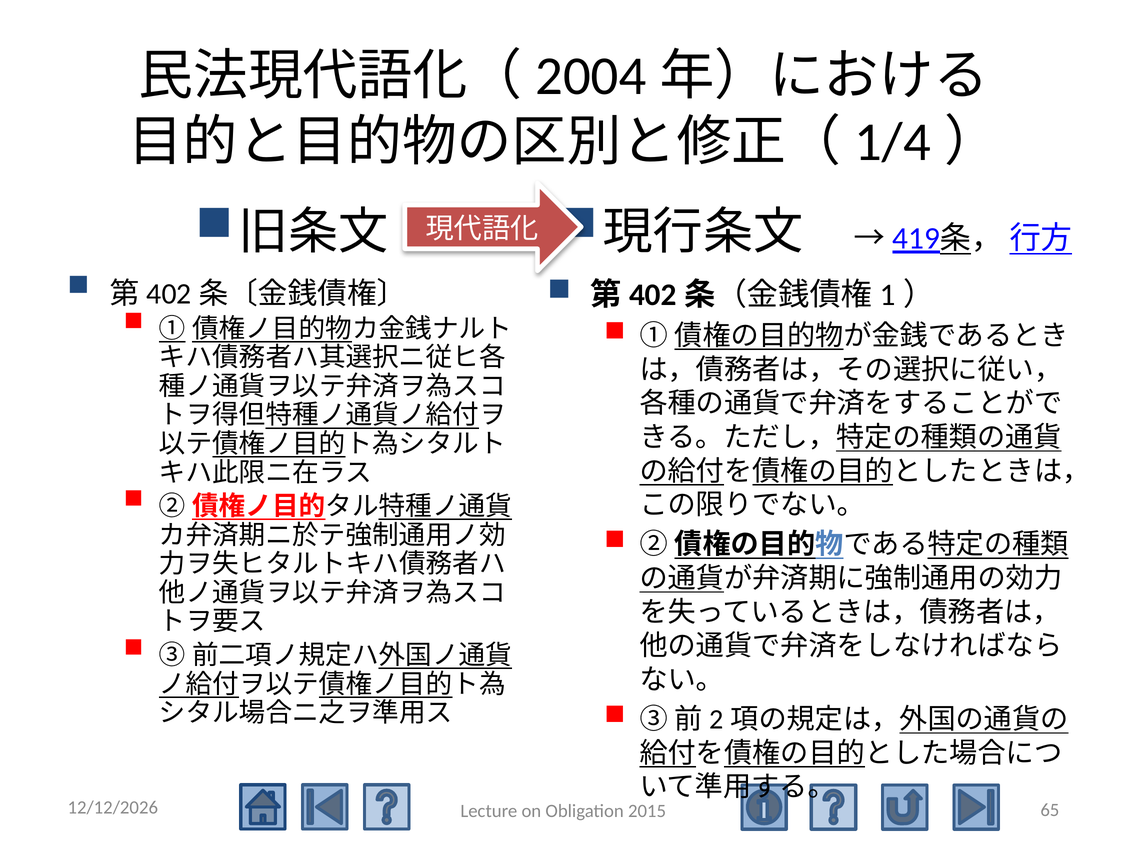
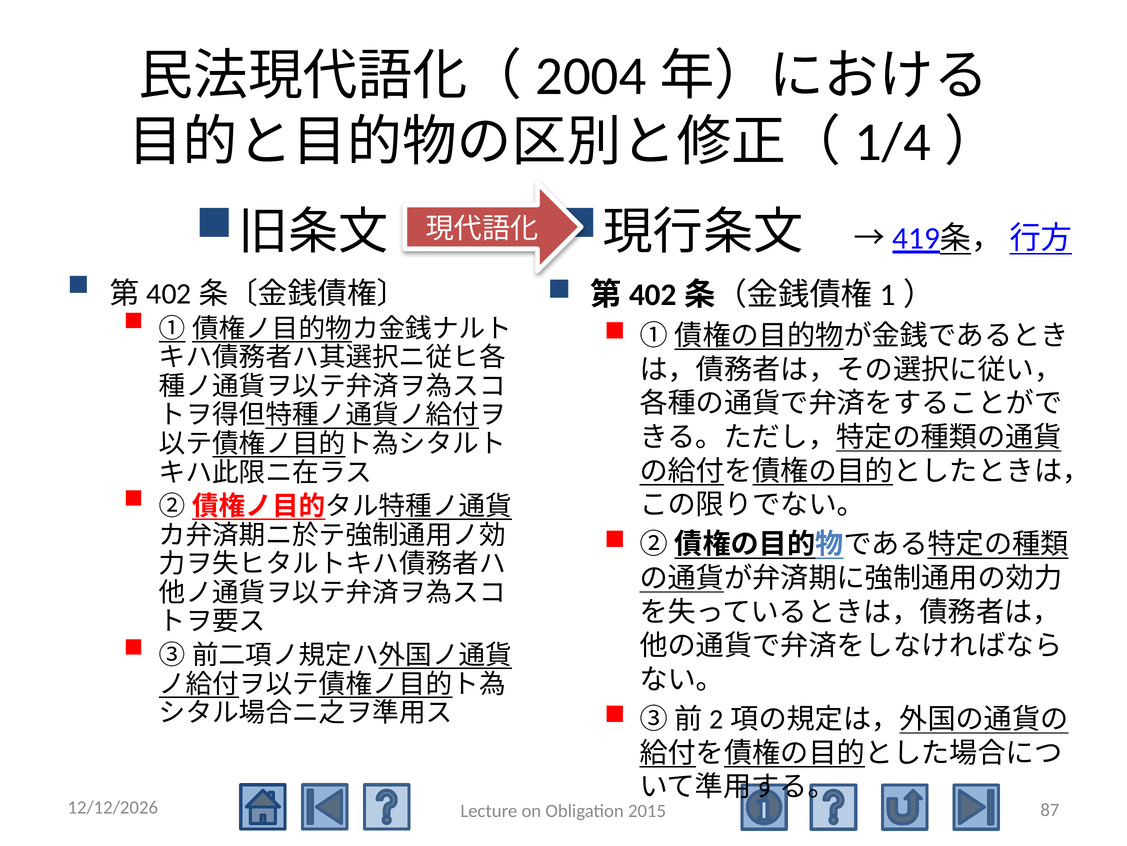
65: 65 -> 87
